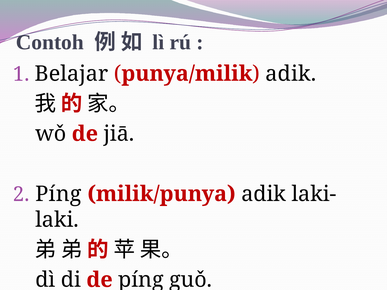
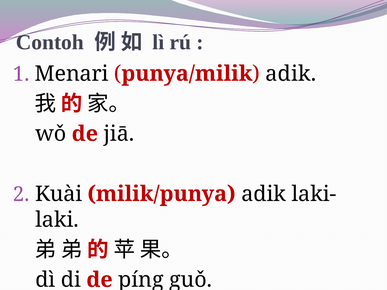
Belajar: Belajar -> Menari
Píng at (58, 194): Píng -> Kuài
